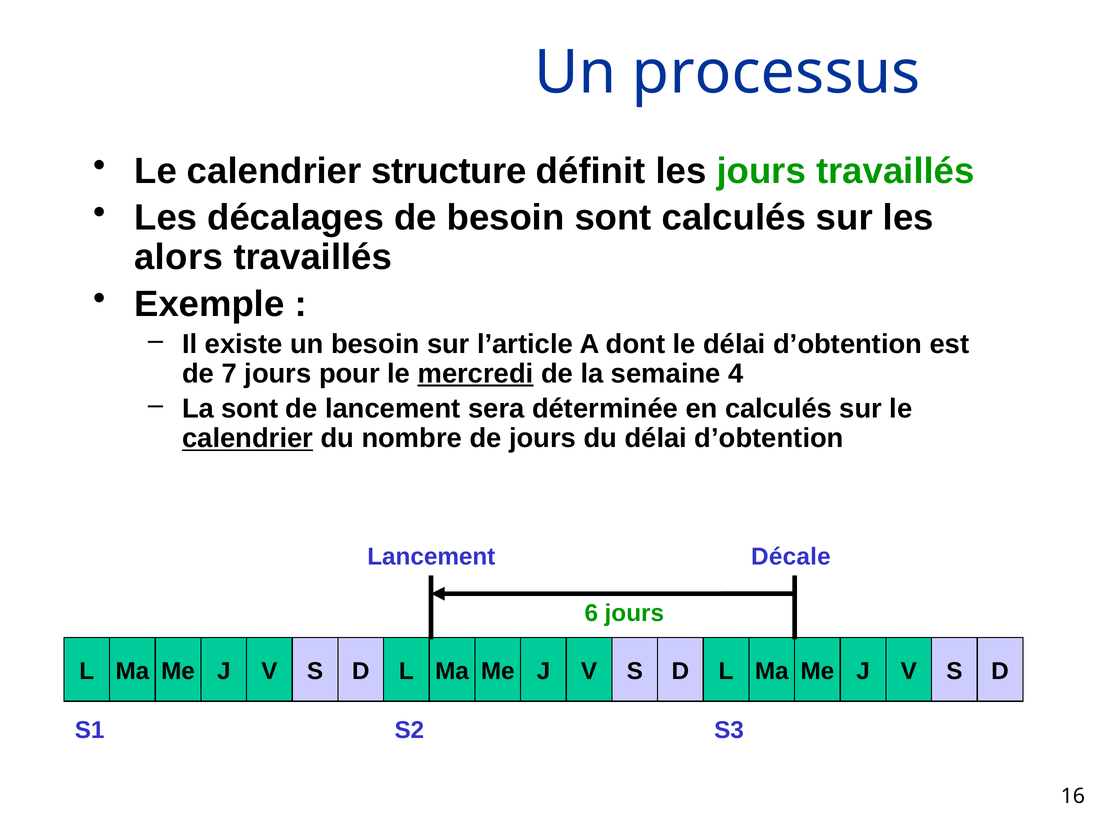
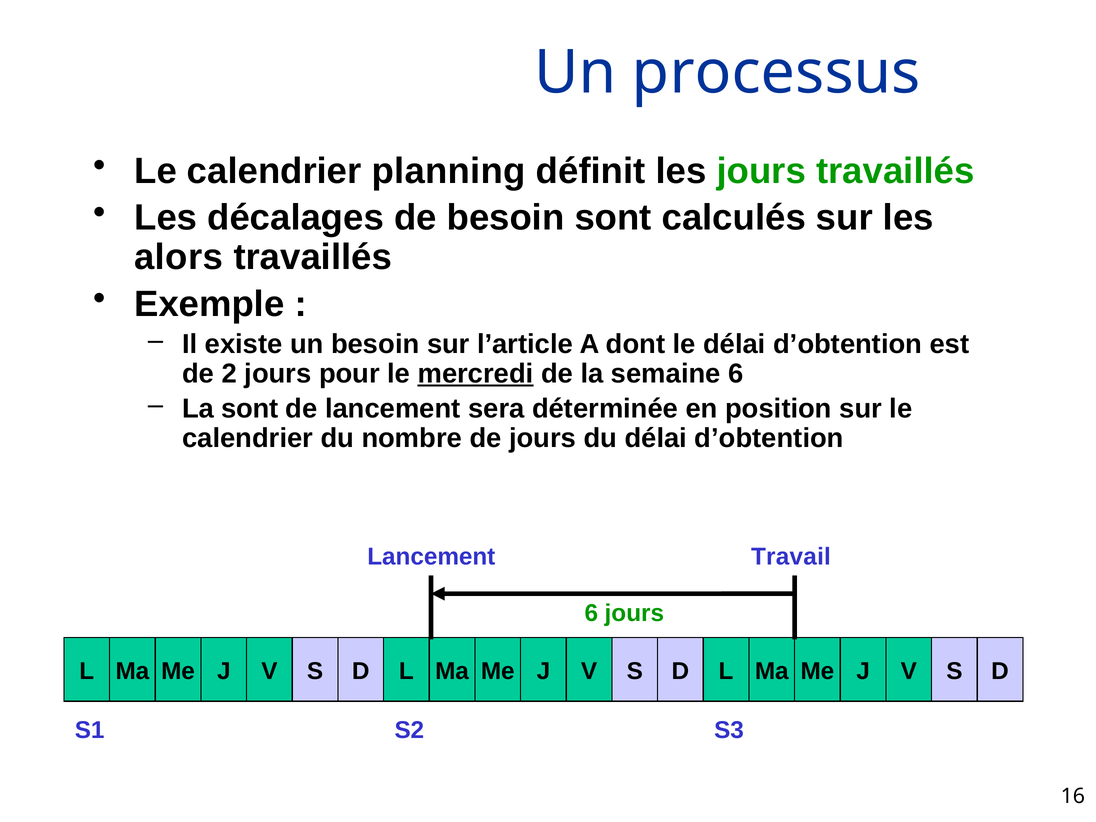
structure: structure -> planning
7: 7 -> 2
semaine 4: 4 -> 6
en calculés: calculés -> position
calendrier at (248, 438) underline: present -> none
Décale: Décale -> Travail
